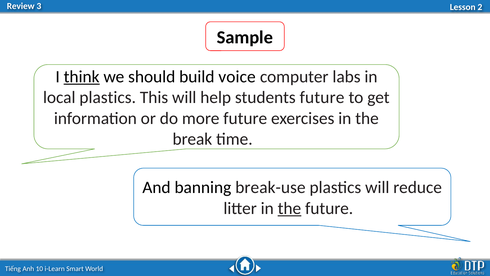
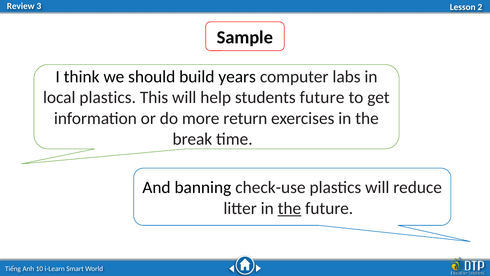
think underline: present -> none
voice: voice -> years
more future: future -> return
break-use: break-use -> check-use
